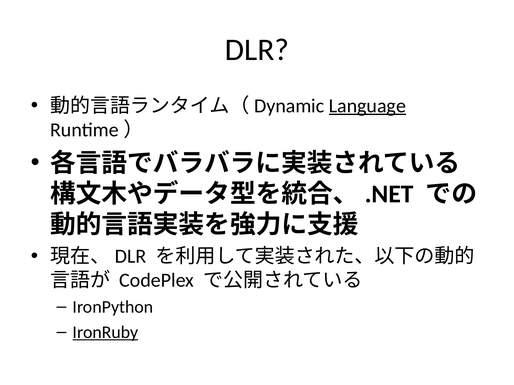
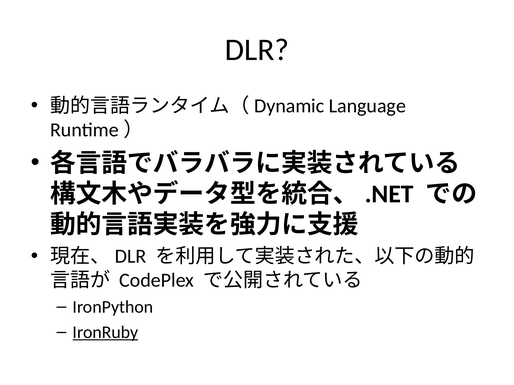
Language underline: present -> none
